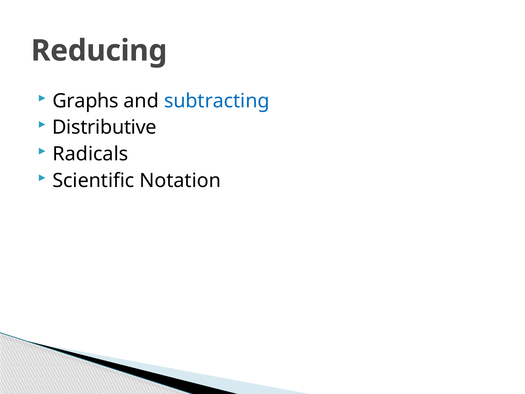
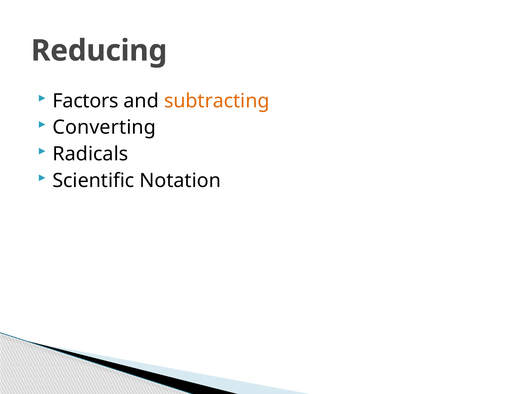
Graphs: Graphs -> Factors
subtracting colour: blue -> orange
Distributive: Distributive -> Converting
